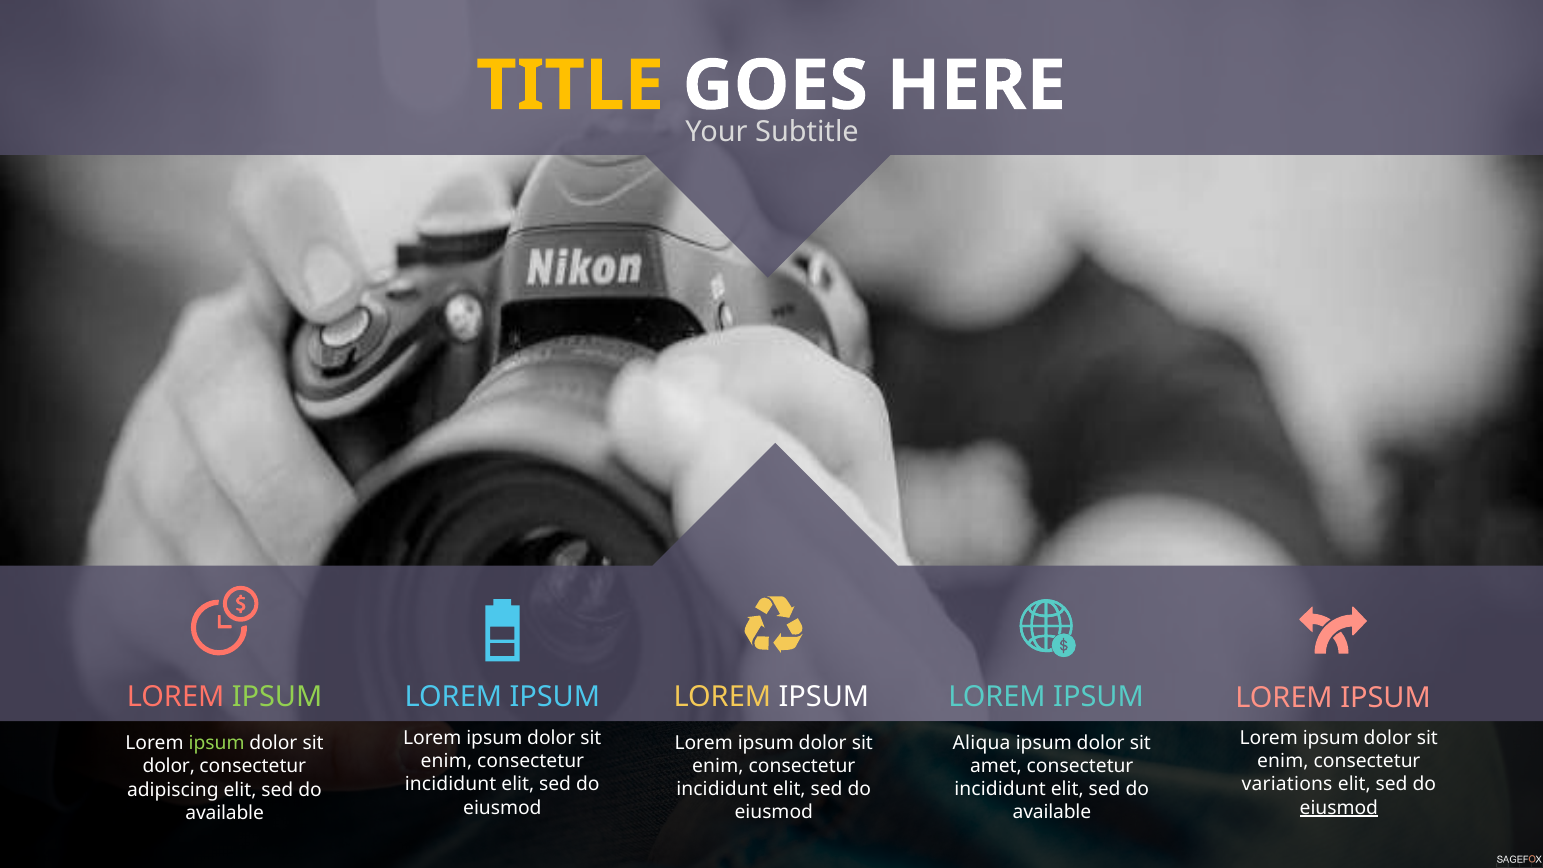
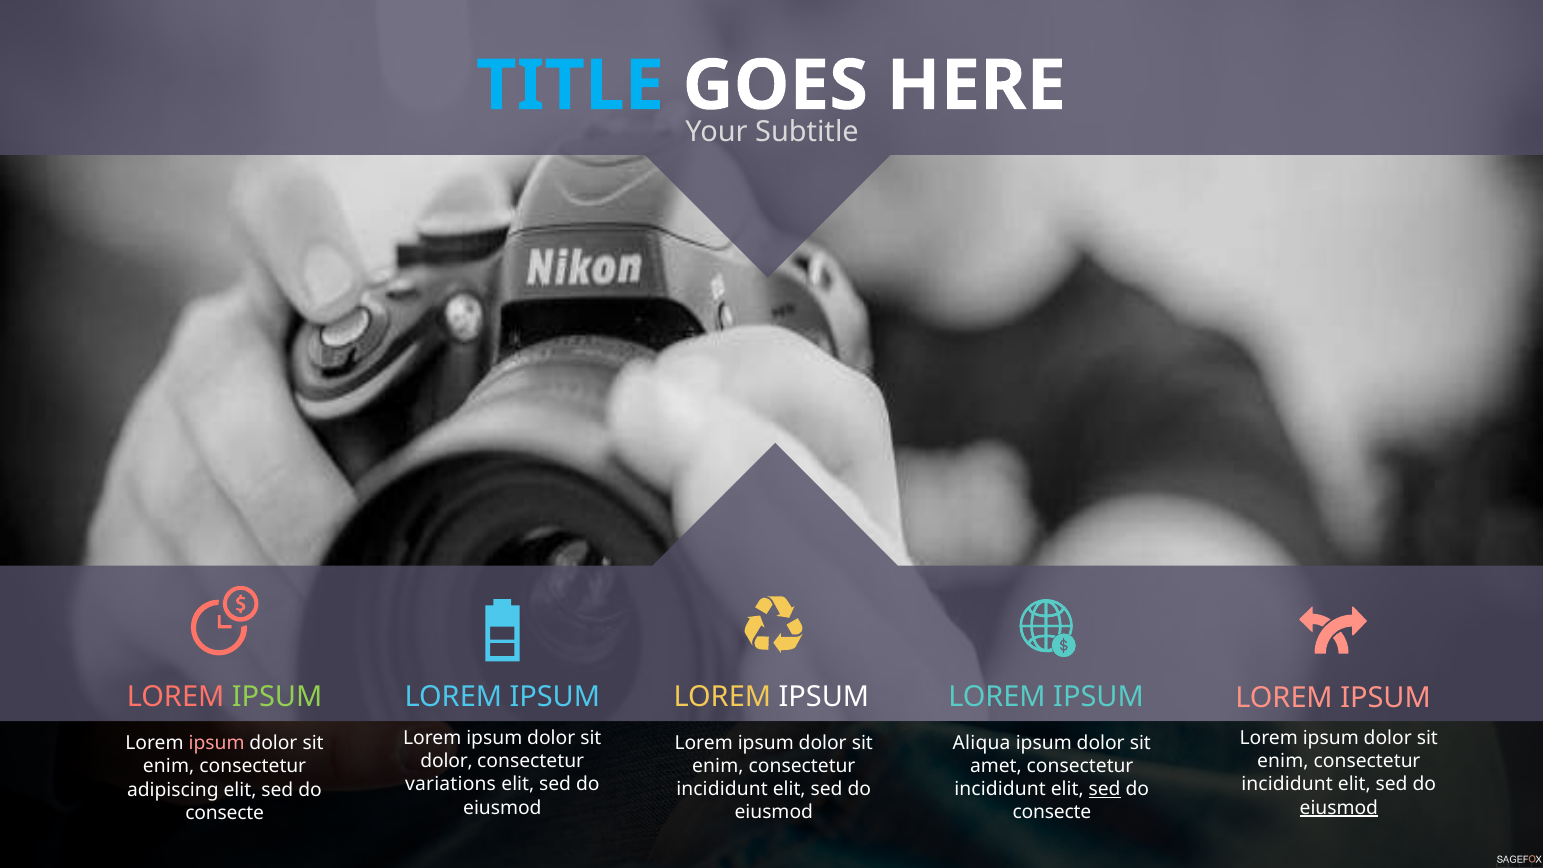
TITLE colour: yellow -> light blue
ipsum at (217, 743) colour: light green -> pink
enim at (446, 761): enim -> dolor
dolor at (169, 766): dolor -> enim
incididunt at (451, 785): incididunt -> variations
variations at (1287, 785): variations -> incididunt
sed at (1105, 789) underline: none -> present
available at (1052, 812): available -> consecte
available at (225, 813): available -> consecte
